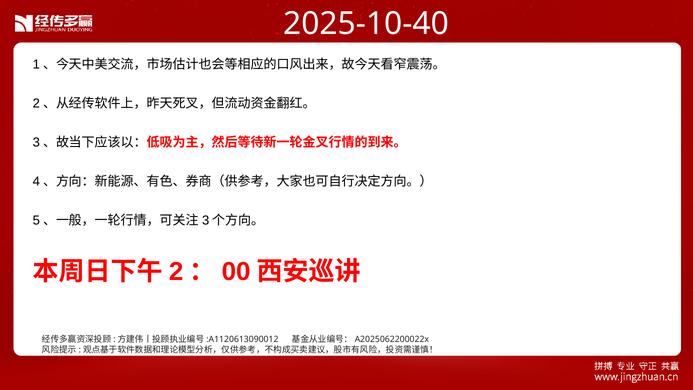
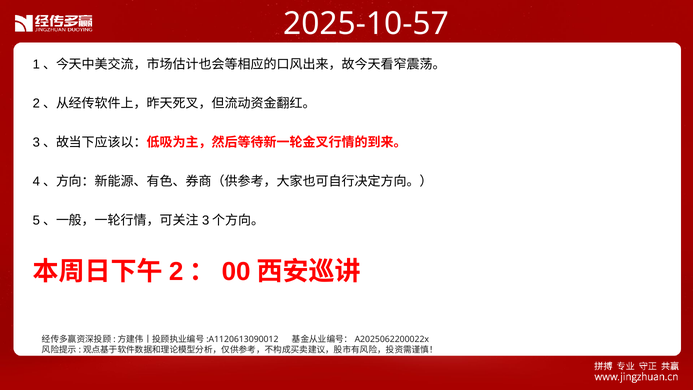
2025-10-40: 2025-10-40 -> 2025-10-57
